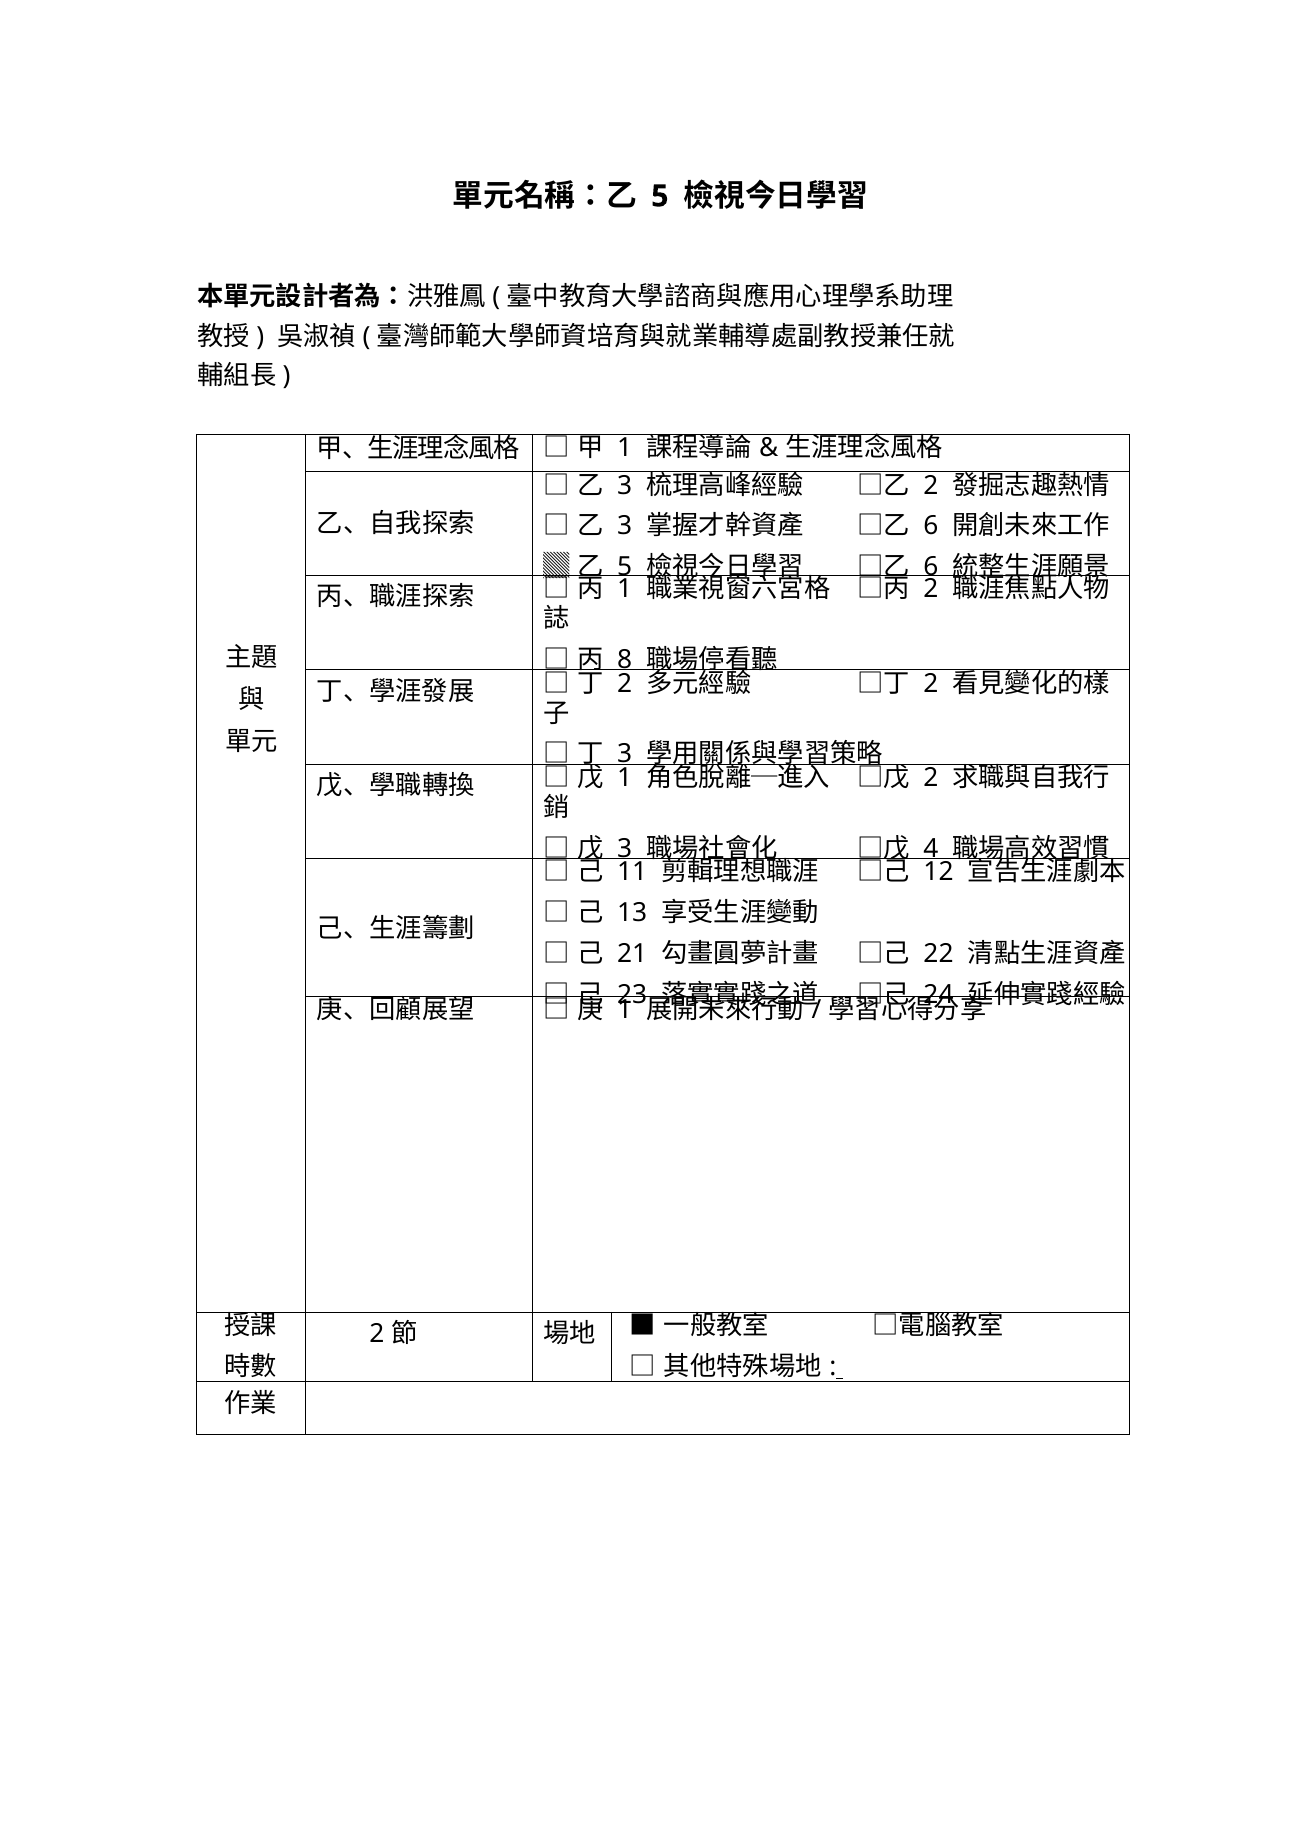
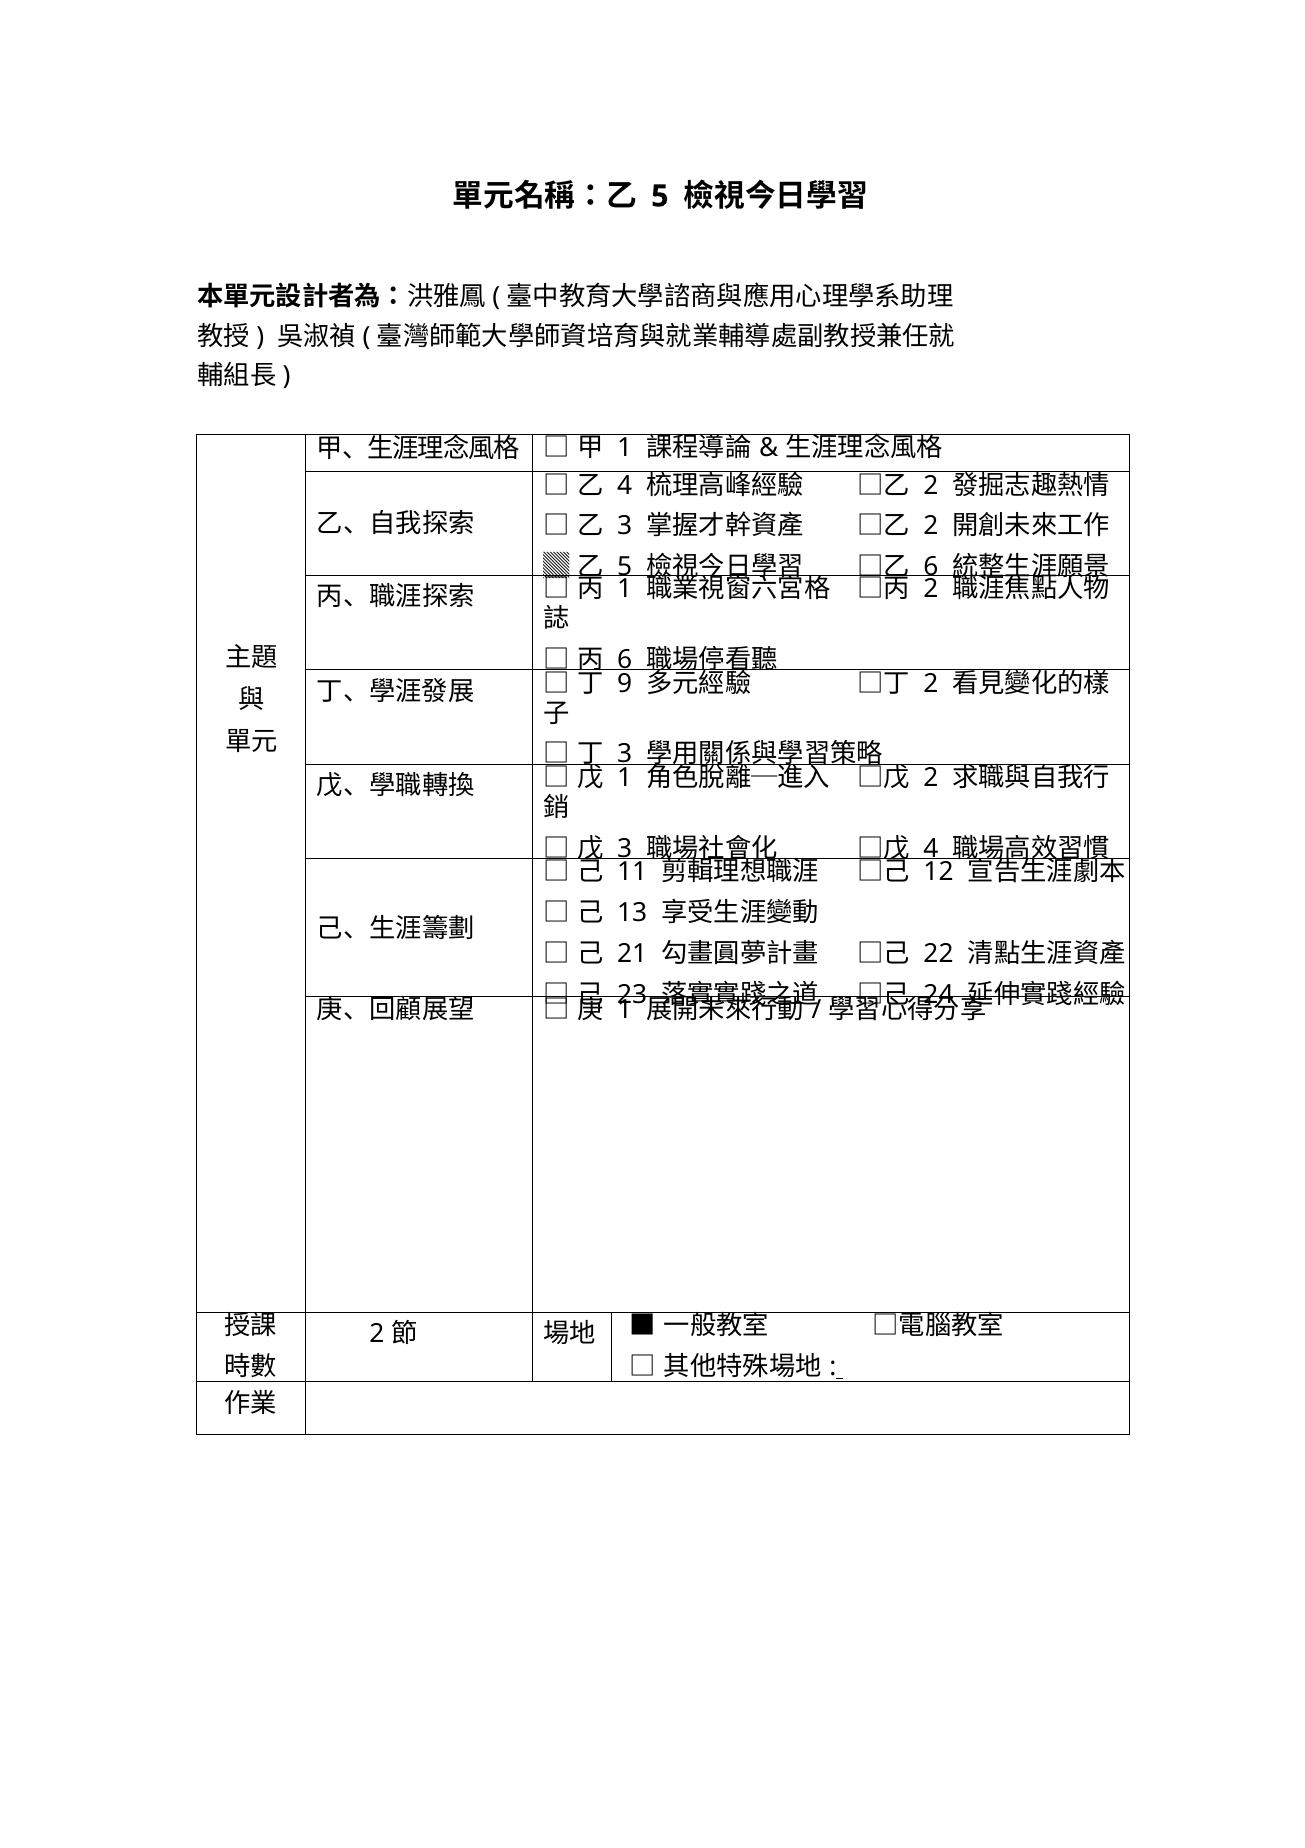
3 at (625, 485): 3 -> 4
6 at (931, 526): 6 -> 2
8 at (625, 660): 8 -> 6
2 at (625, 683): 2 -> 9
